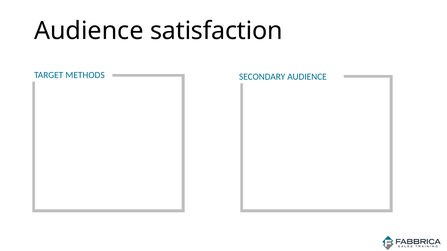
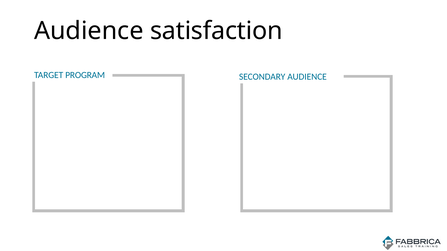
METHODS: METHODS -> PROGRAM
